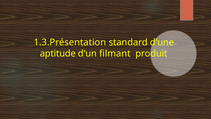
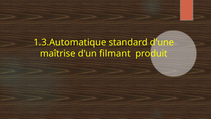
1.3.Présentation: 1.3.Présentation -> 1.3.Automatique
aptitude: aptitude -> maîtrise
